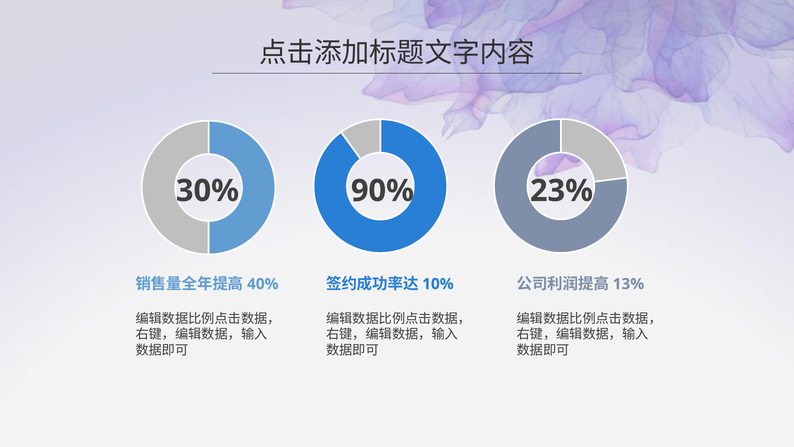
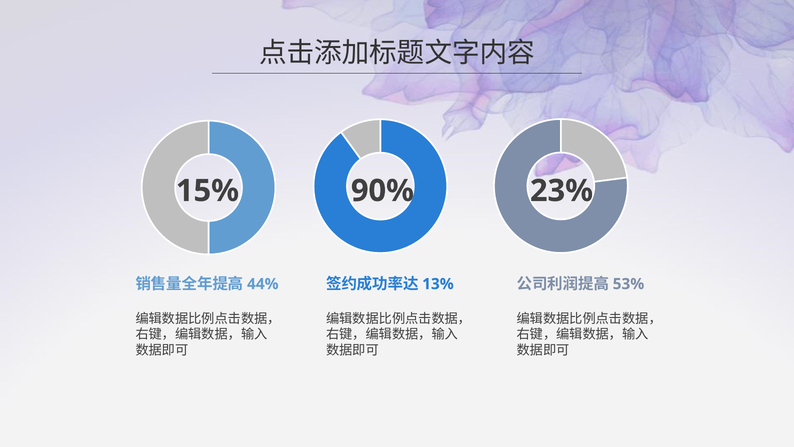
30%: 30% -> 15%
40%: 40% -> 44%
10%: 10% -> 13%
13%: 13% -> 53%
